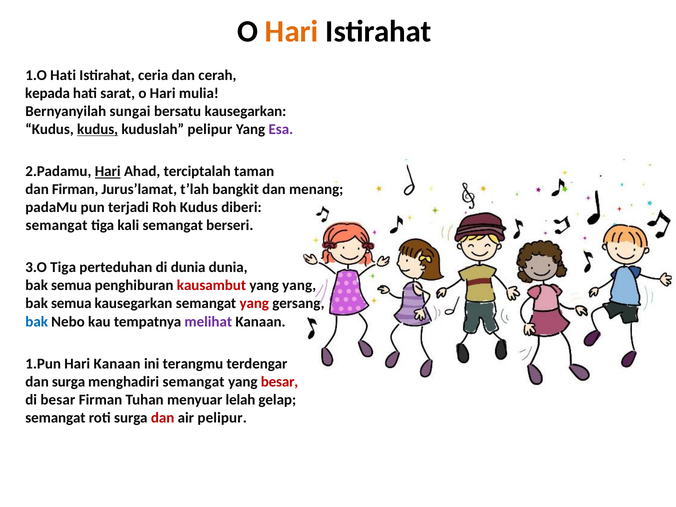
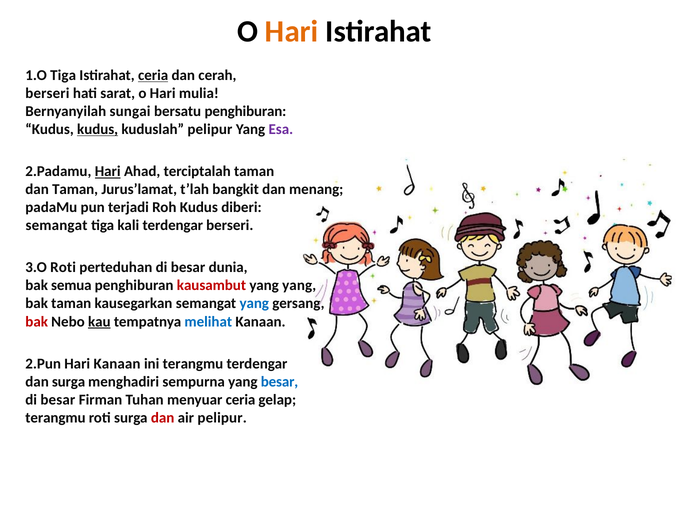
1.O Hati: Hati -> Tiga
ceria at (153, 75) underline: none -> present
kepada at (48, 93): kepada -> berseri
bersatu kausegarkan: kausegarkan -> penghiburan
dan Firman: Firman -> Taman
kali semangat: semangat -> terdengar
3.O Tiga: Tiga -> Roti
perteduhan di dunia: dunia -> besar
semua at (71, 304): semua -> taman
yang at (254, 304) colour: red -> blue
bak at (37, 322) colour: blue -> red
kau underline: none -> present
melihat colour: purple -> blue
1.Pun: 1.Pun -> 2.Pun
menghadiri semangat: semangat -> sempurna
besar at (279, 382) colour: red -> blue
menyuar lelah: lelah -> ceria
semangat at (55, 418): semangat -> terangmu
